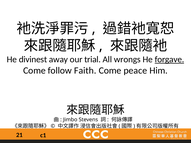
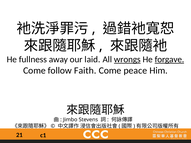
divinest: divinest -> fullness
trial: trial -> laid
wrongs underline: none -> present
